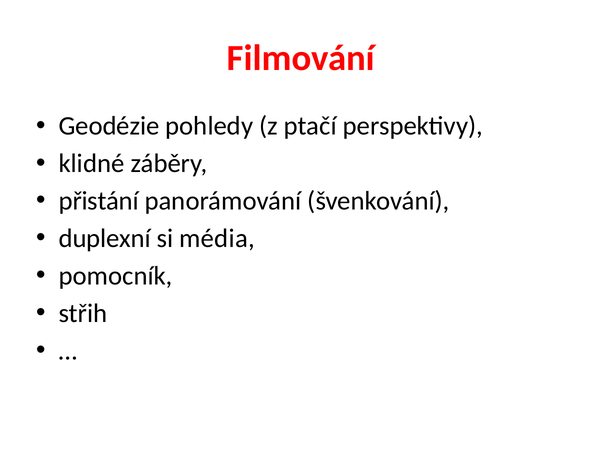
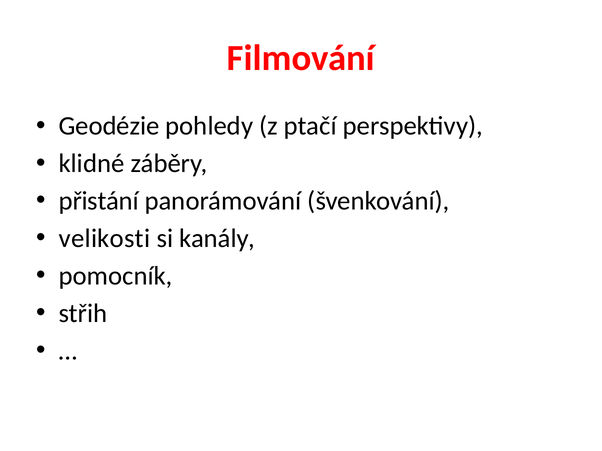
duplexní: duplexní -> velikosti
média: média -> kanály
